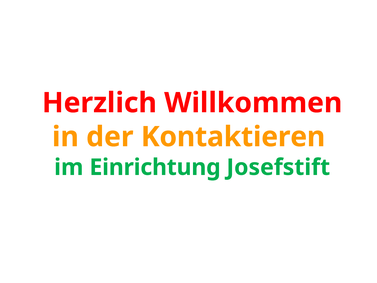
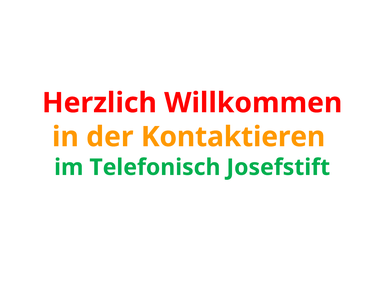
Einrichtung: Einrichtung -> Telefonisch
